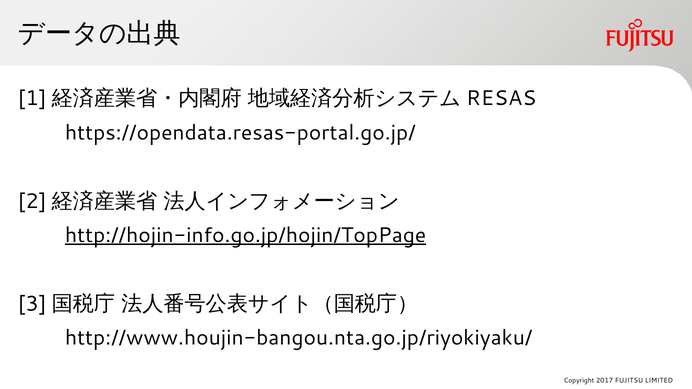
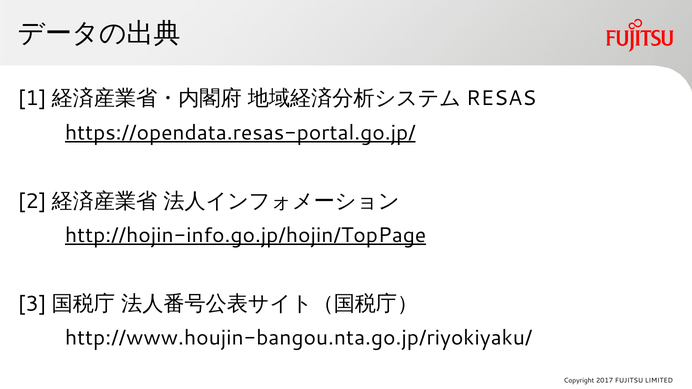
https://opendata.resas-portal.go.jp/ underline: none -> present
